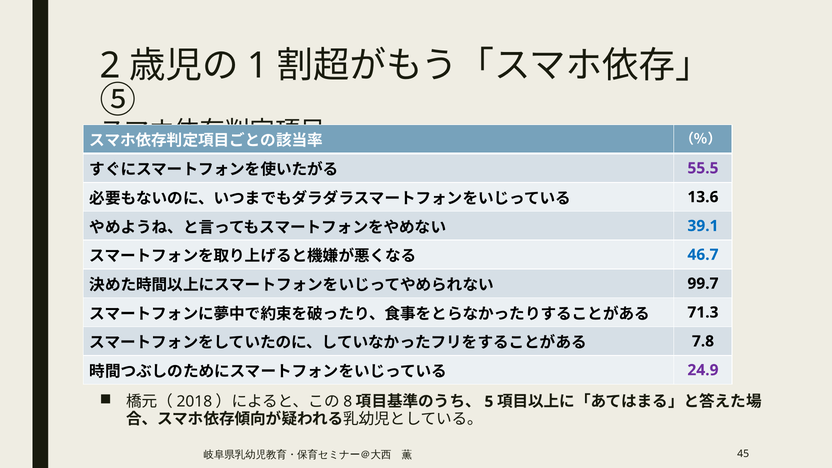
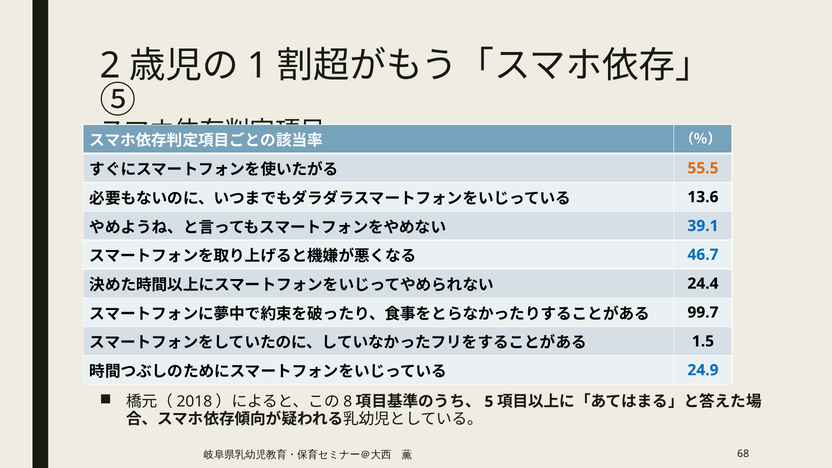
55.5 colour: purple -> orange
99.7: 99.7 -> 24.4
71.3: 71.3 -> 99.7
7.8: 7.8 -> 1.5
24.9 colour: purple -> blue
45: 45 -> 68
